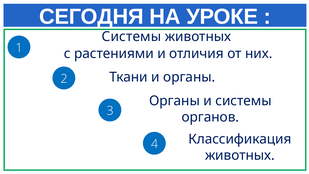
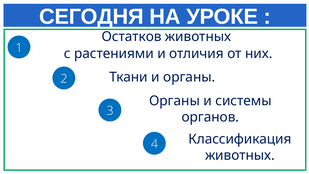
Системы at (131, 37): Системы -> Остатков
